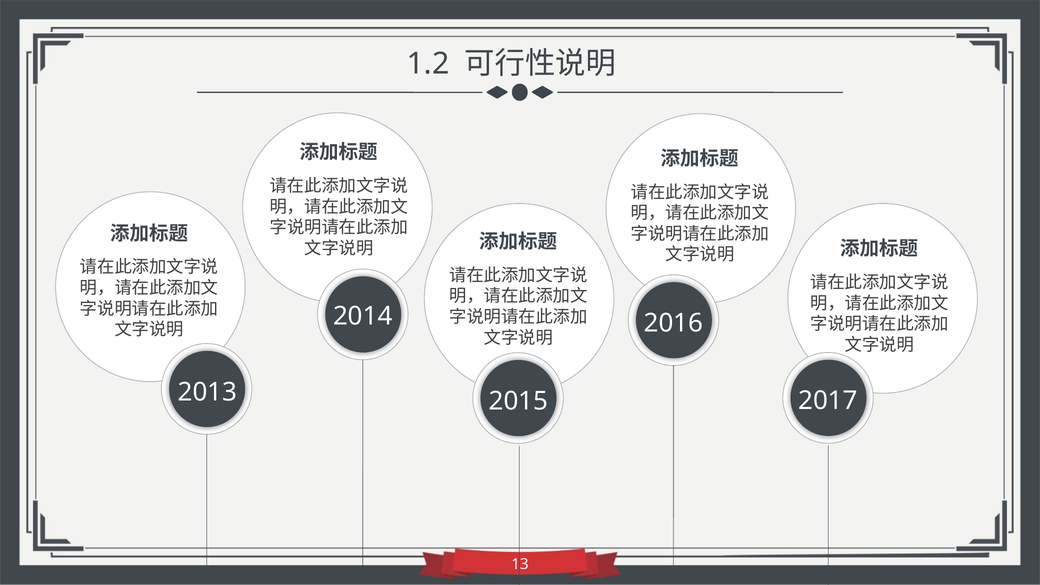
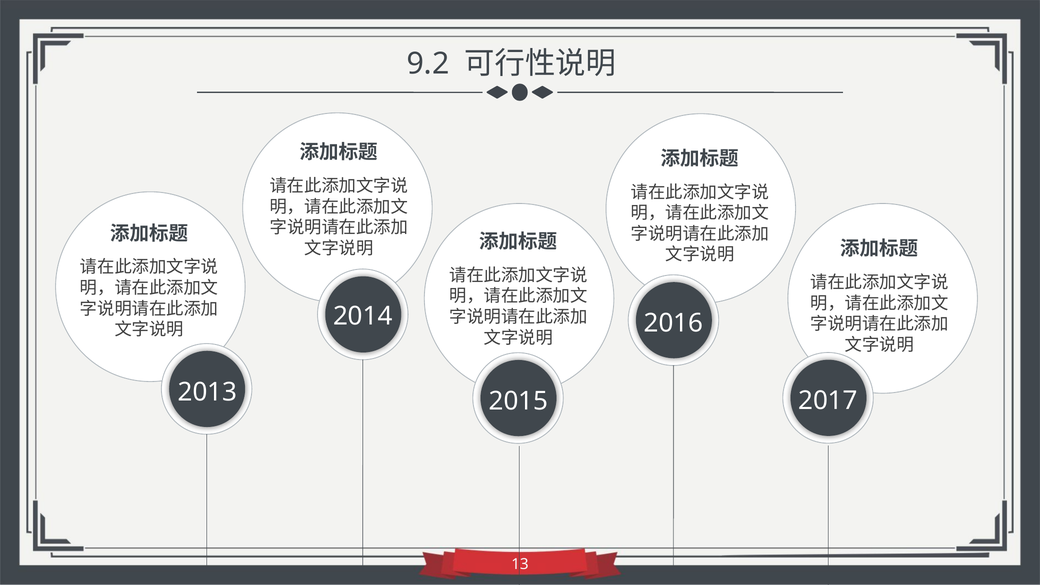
1.2: 1.2 -> 9.2
